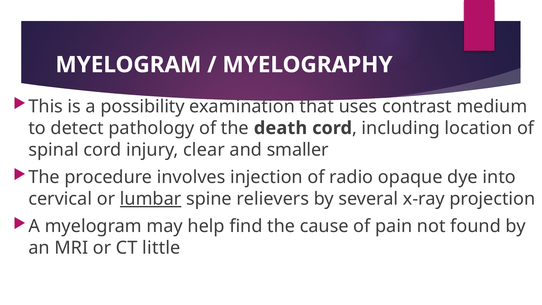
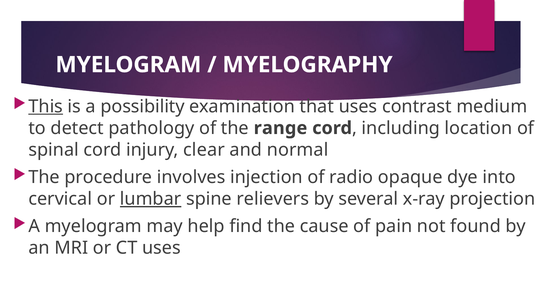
This underline: none -> present
death: death -> range
smaller: smaller -> normal
CT little: little -> uses
